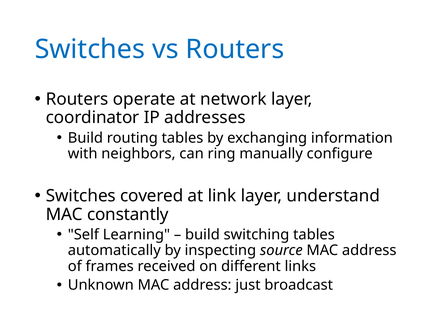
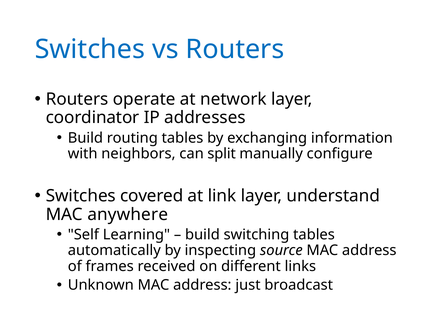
ring: ring -> split
constantly: constantly -> anywhere
